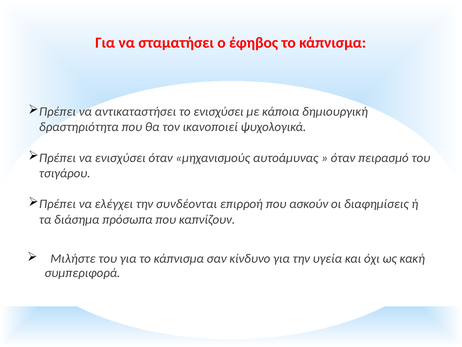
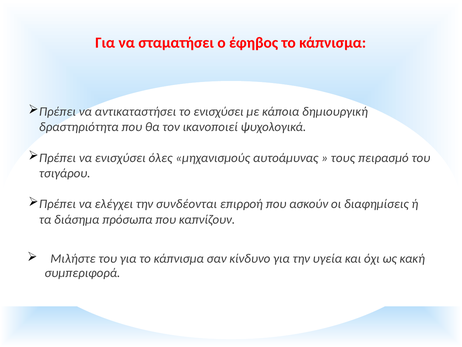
ενισχύσει όταν: όταν -> όλες
όταν at (343, 158): όταν -> τους
